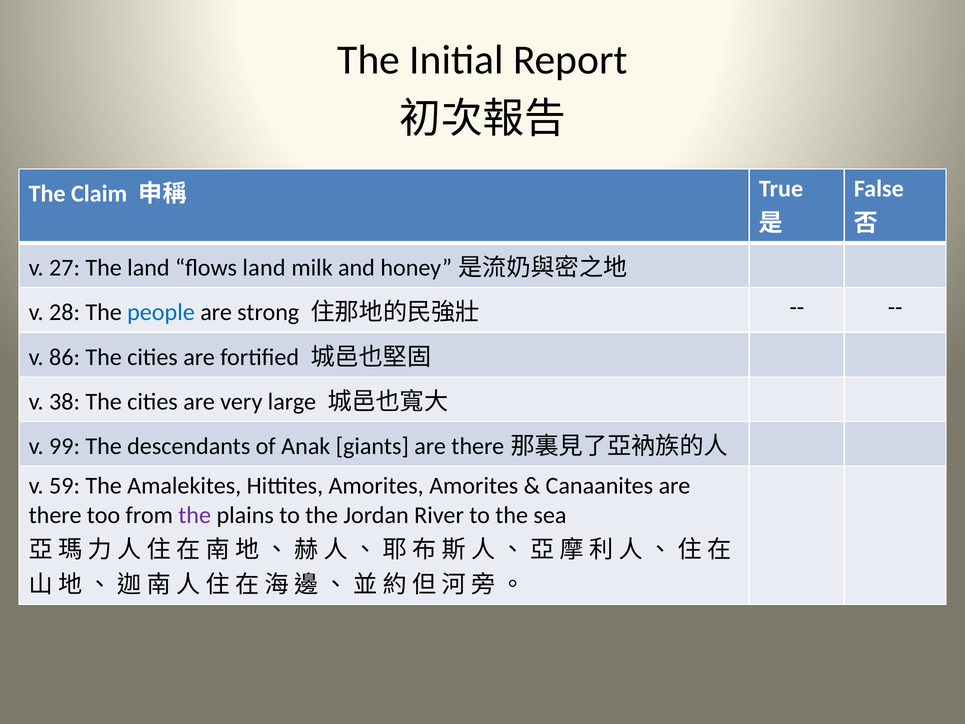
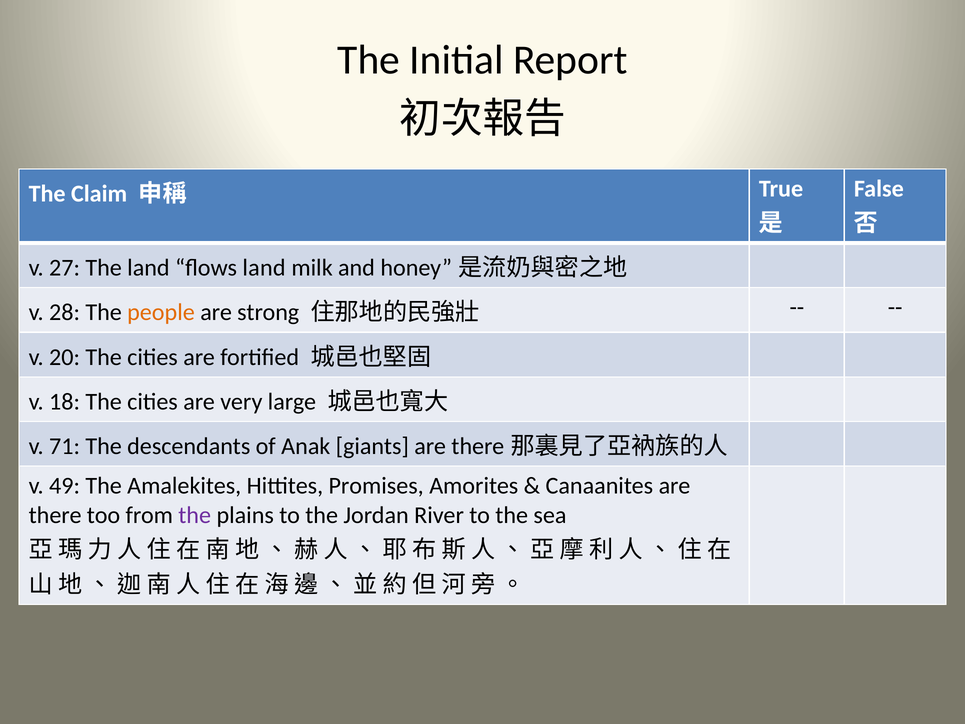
people colour: blue -> orange
86: 86 -> 20
38: 38 -> 18
99: 99 -> 71
59: 59 -> 49
Hittites Amorites: Amorites -> Promises
